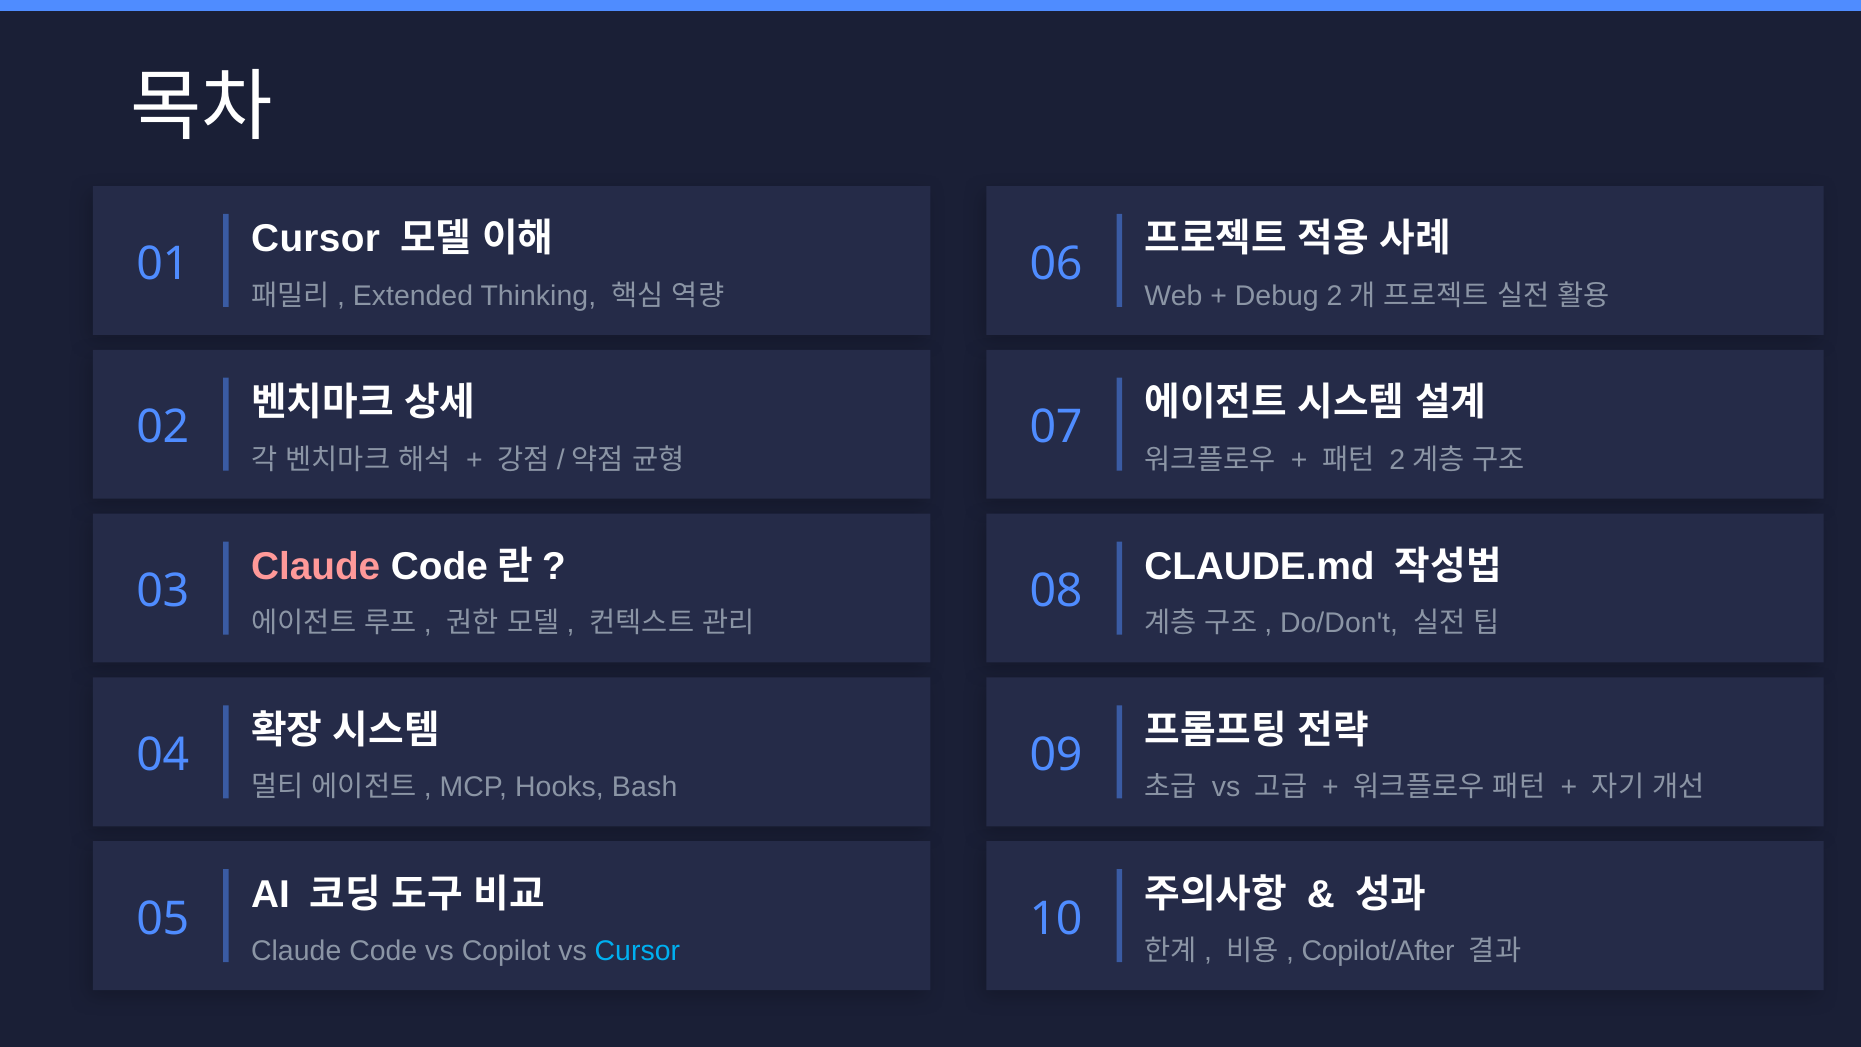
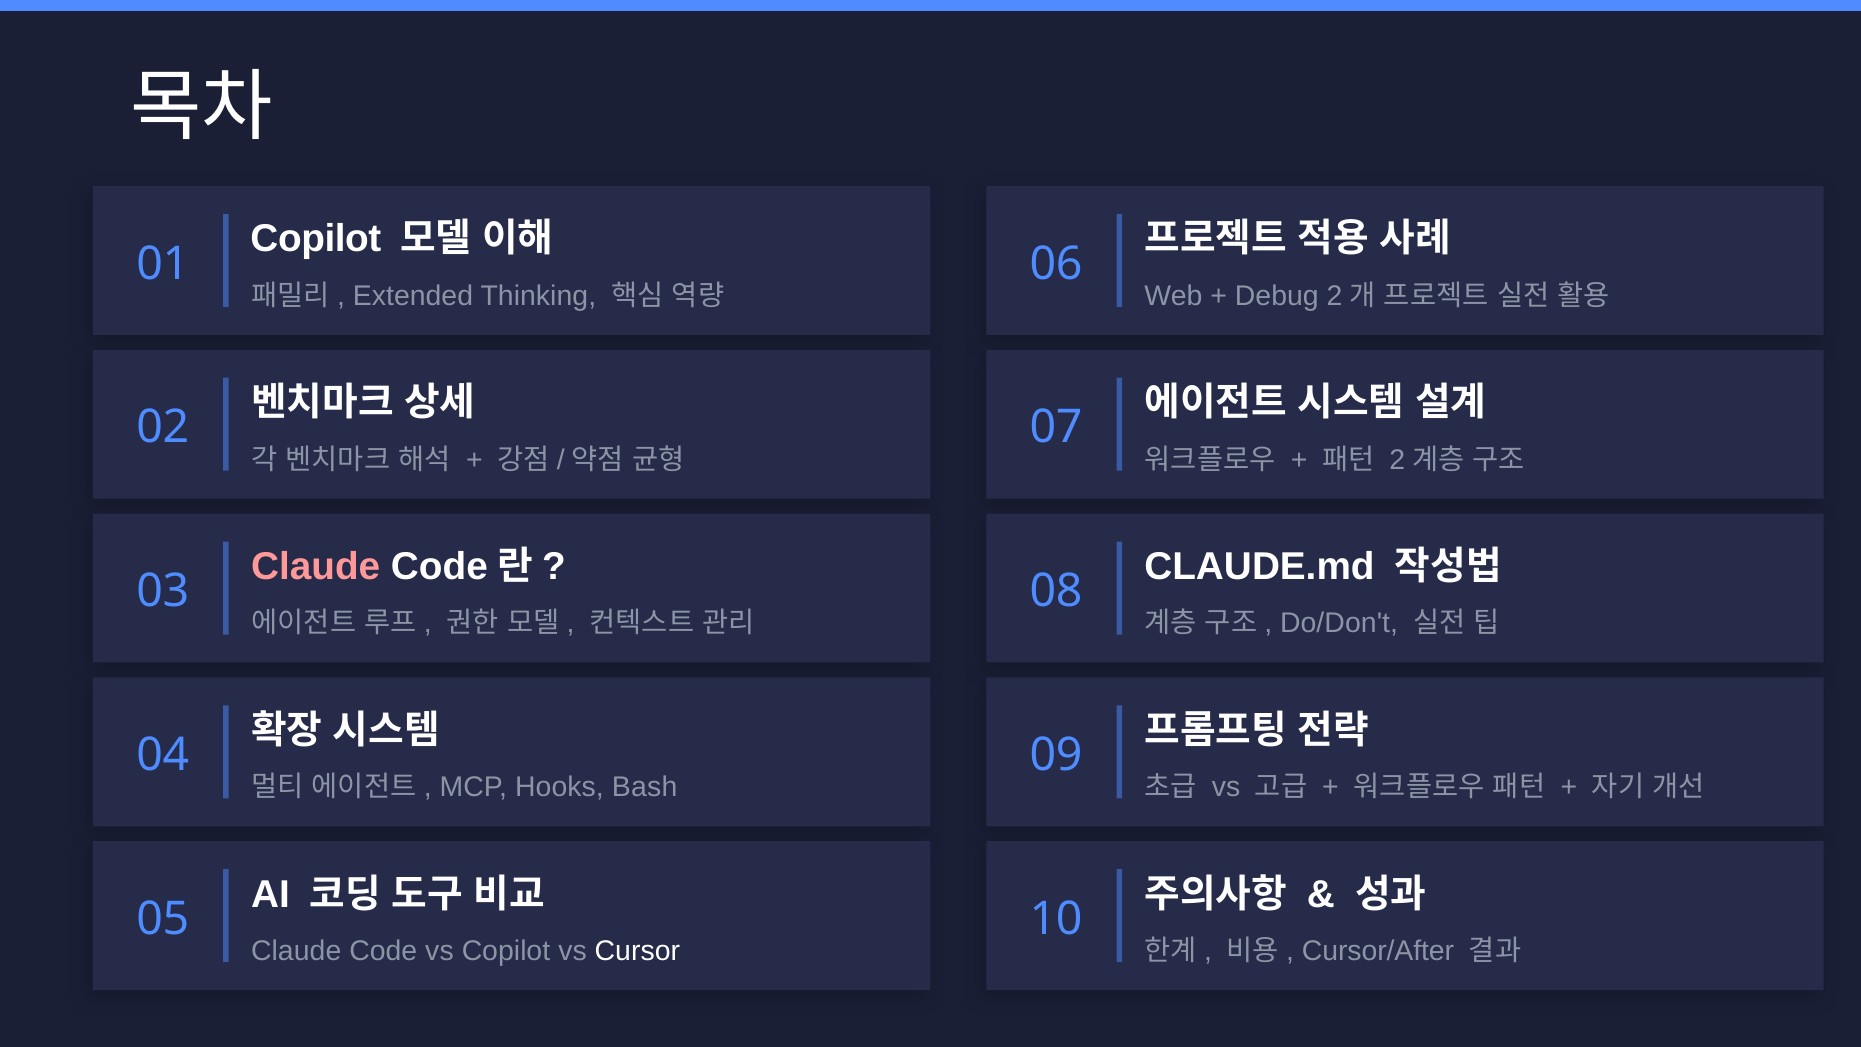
Cursor at (316, 239): Cursor -> Copilot
Cursor at (637, 951) colour: light blue -> white
Copilot/After: Copilot/After -> Cursor/After
